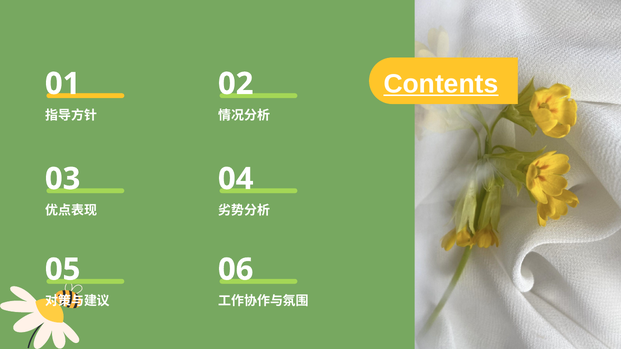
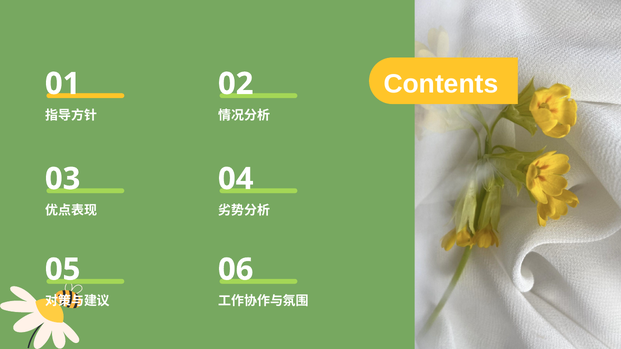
Contents underline: present -> none
